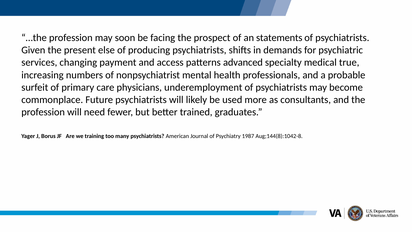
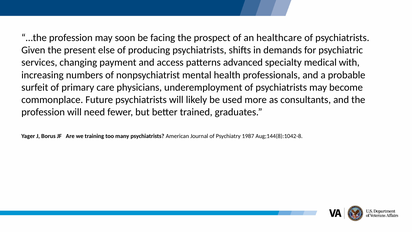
statements: statements -> healthcare
true: true -> with
